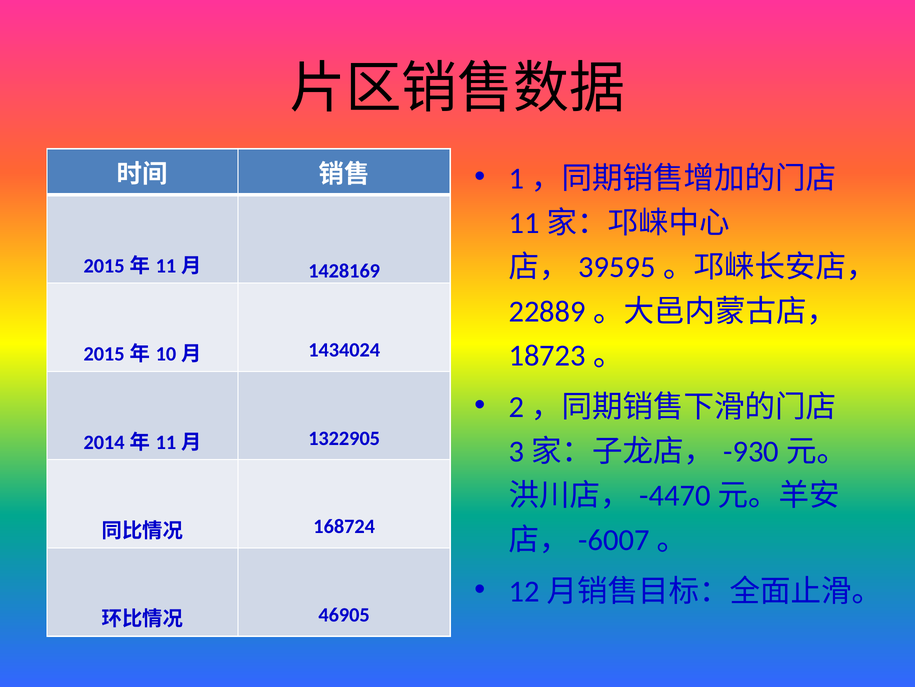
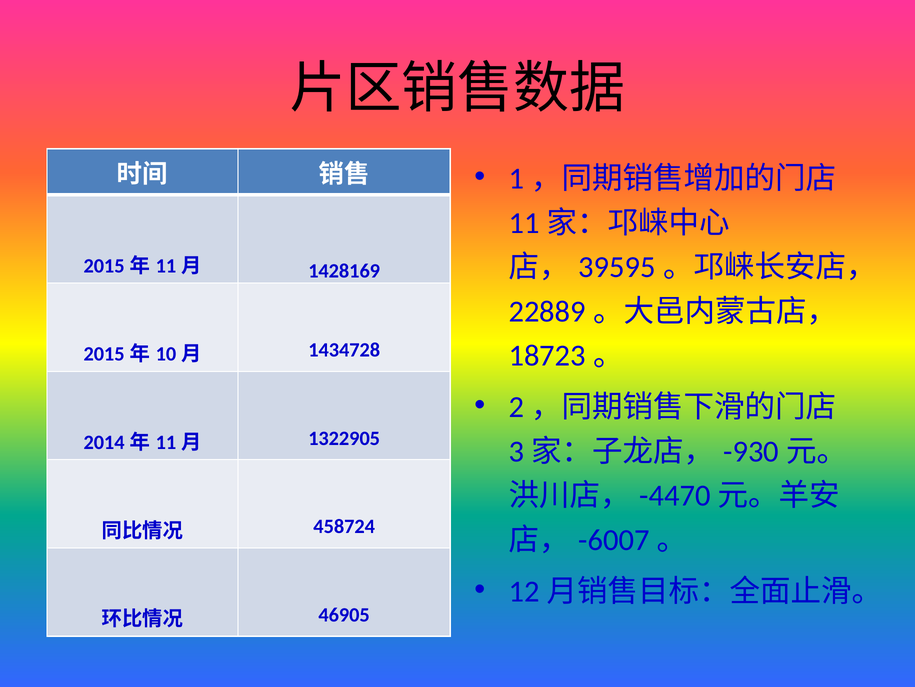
1434024: 1434024 -> 1434728
168724: 168724 -> 458724
